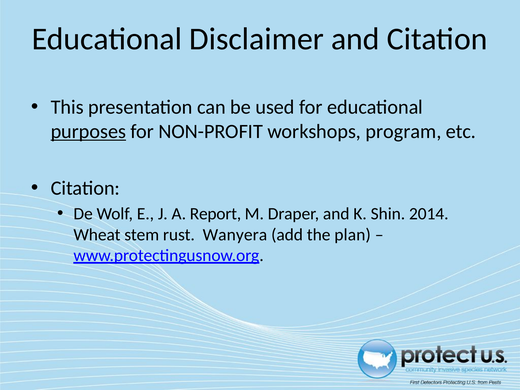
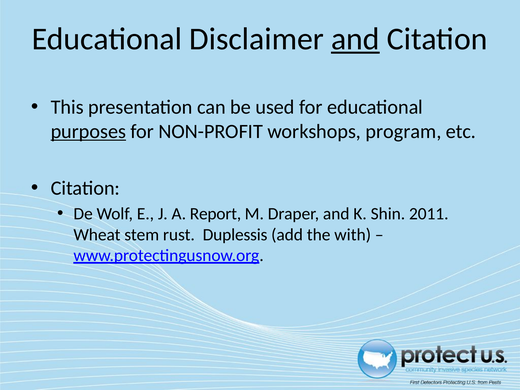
and at (355, 39) underline: none -> present
2014: 2014 -> 2011
Wanyera: Wanyera -> Duplessis
plan: plan -> with
